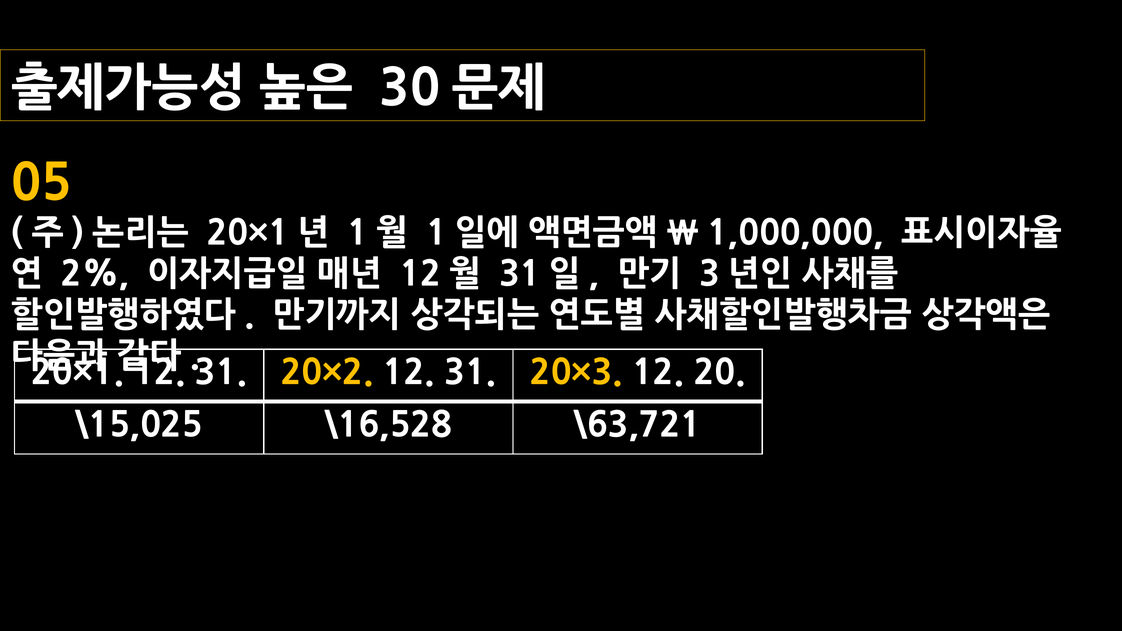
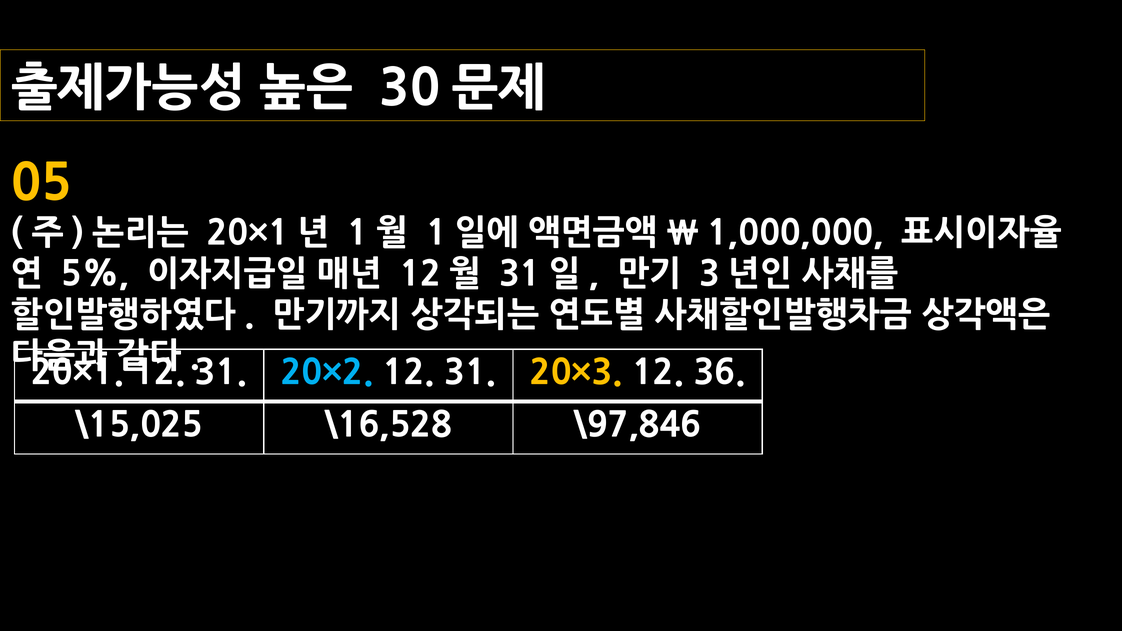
2%: 2% -> 5%
20×2 colour: yellow -> light blue
20: 20 -> 36
\63,721: \63,721 -> \97,846
